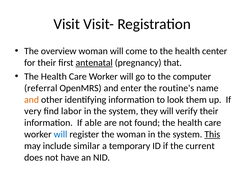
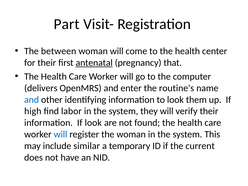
Visit: Visit -> Part
overview: overview -> between
referral: referral -> delivers
and at (32, 100) colour: orange -> blue
very: very -> high
If able: able -> look
This underline: present -> none
